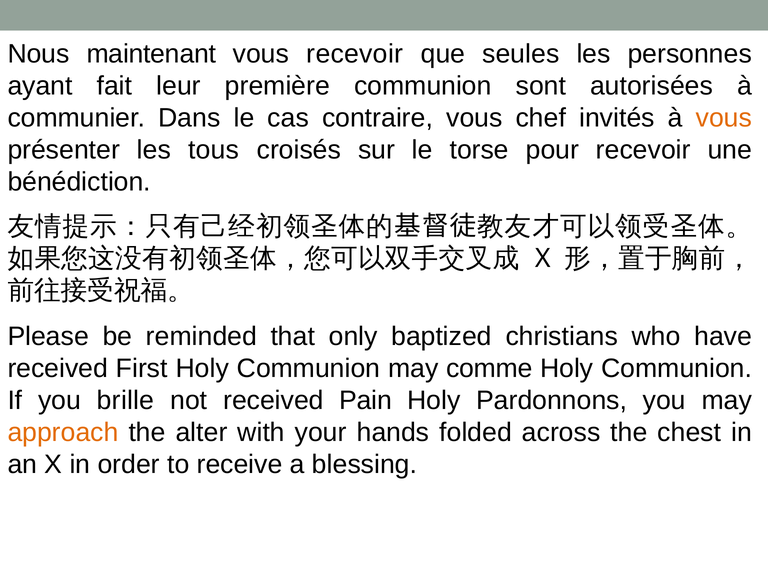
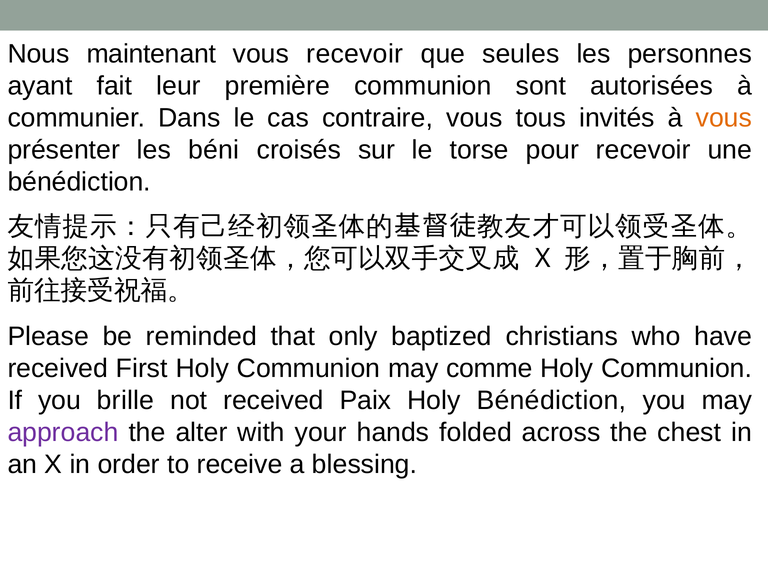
chef: chef -> tous
tous: tous -> béni
Pain: Pain -> Paix
Holy Pardonnons: Pardonnons -> Bénédiction
approach colour: orange -> purple
